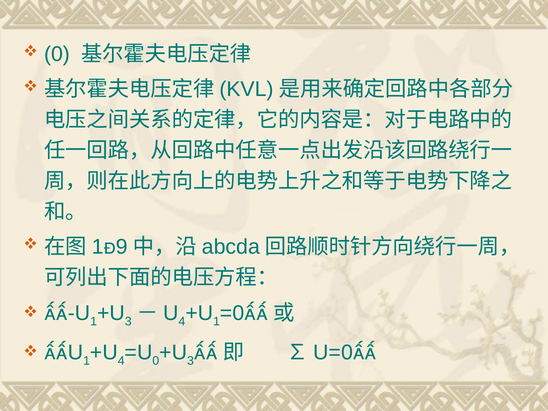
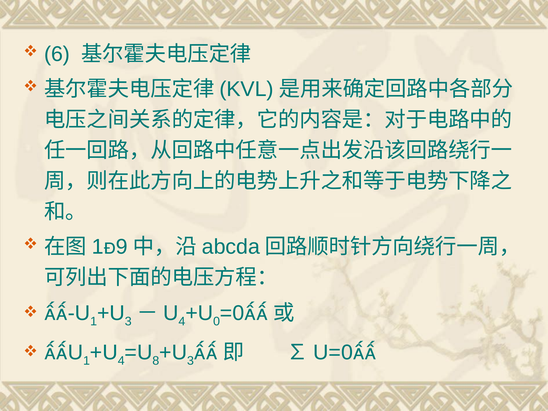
0 at (57, 54): 0 -> 6
1 at (217, 321): 1 -> 0
0 at (156, 361): 0 -> 8
